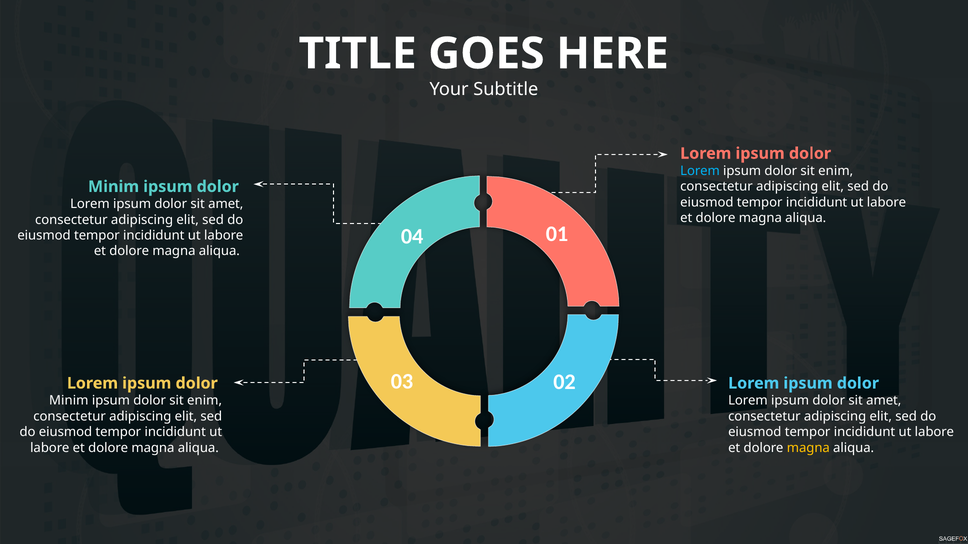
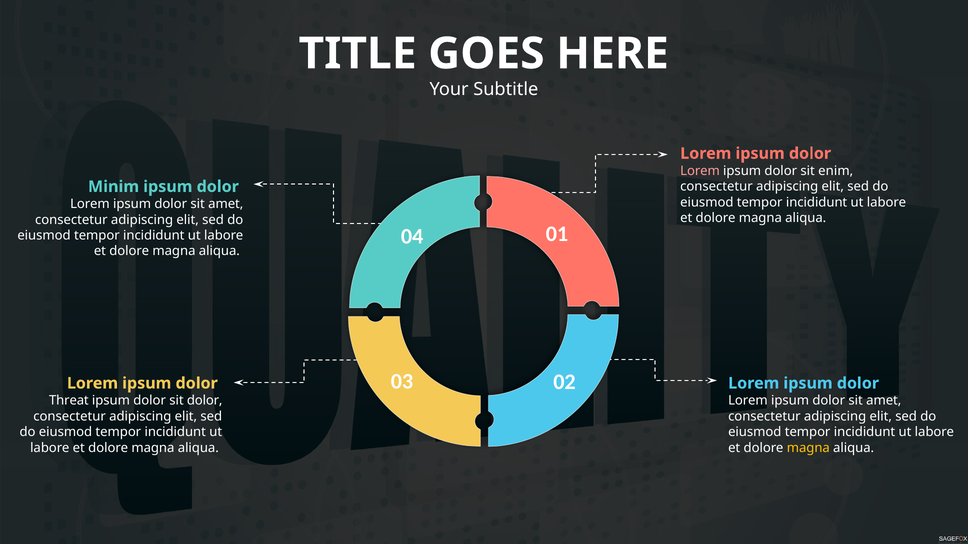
Lorem at (700, 171) colour: light blue -> pink
Minim at (69, 401): Minim -> Threat
enim at (205, 401): enim -> dolor
